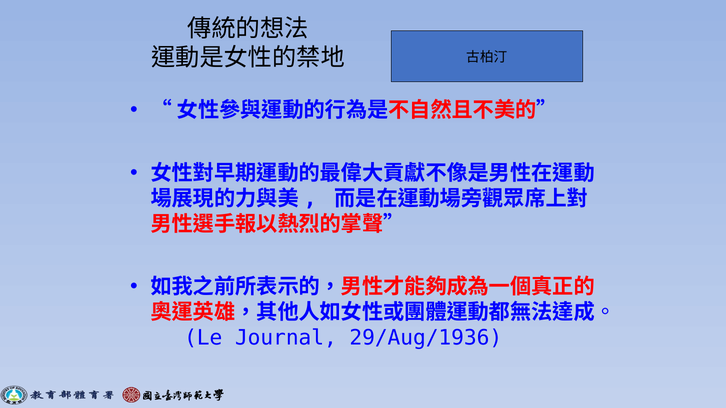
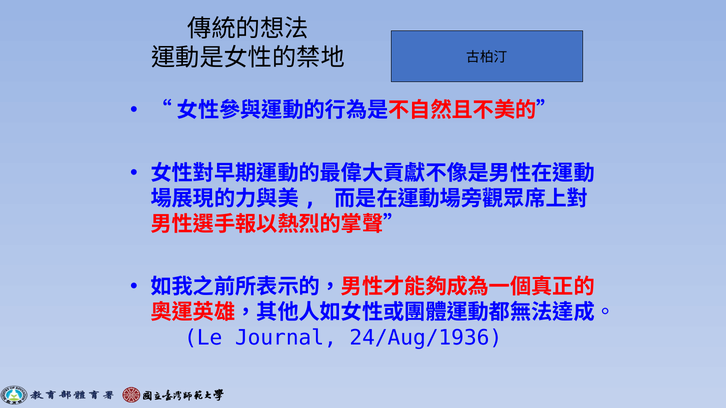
29/Aug/1936: 29/Aug/1936 -> 24/Aug/1936
